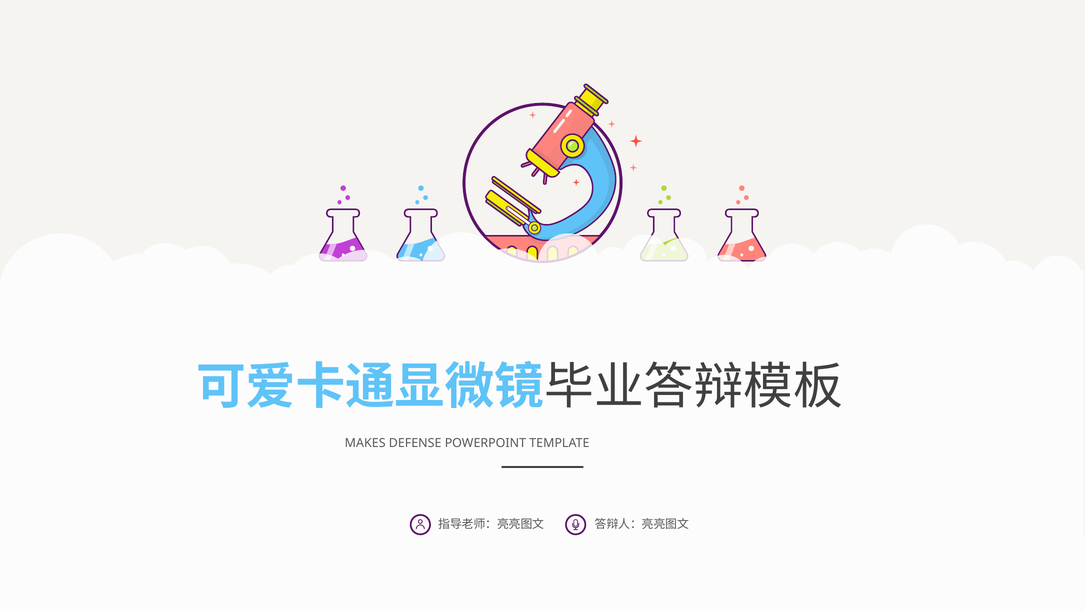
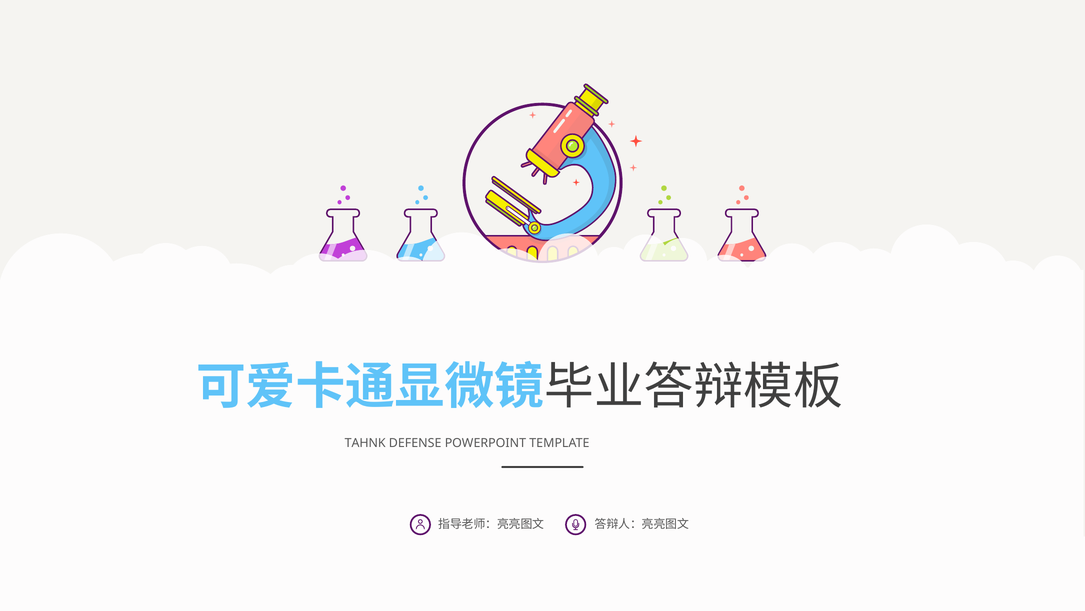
MAKES: MAKES -> TAHNK
